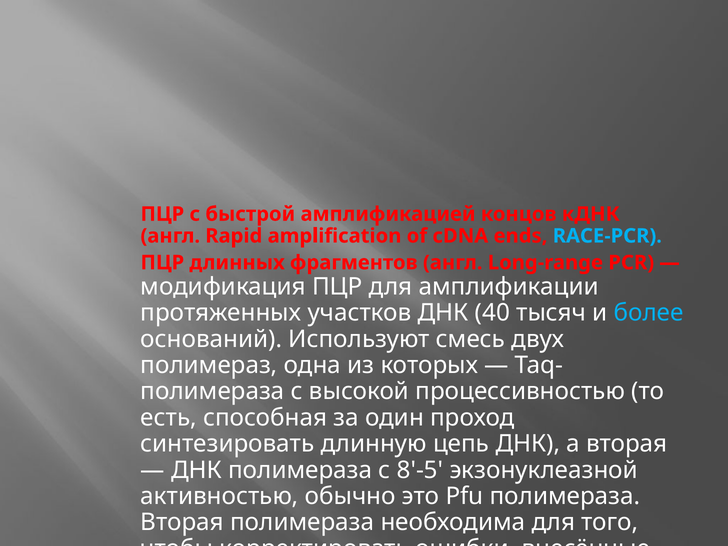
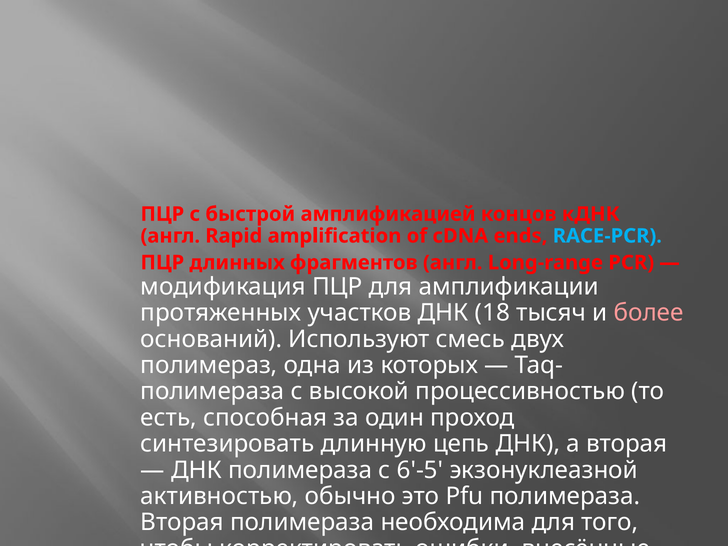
40: 40 -> 18
более colour: light blue -> pink
8'-5: 8'-5 -> 6'-5
